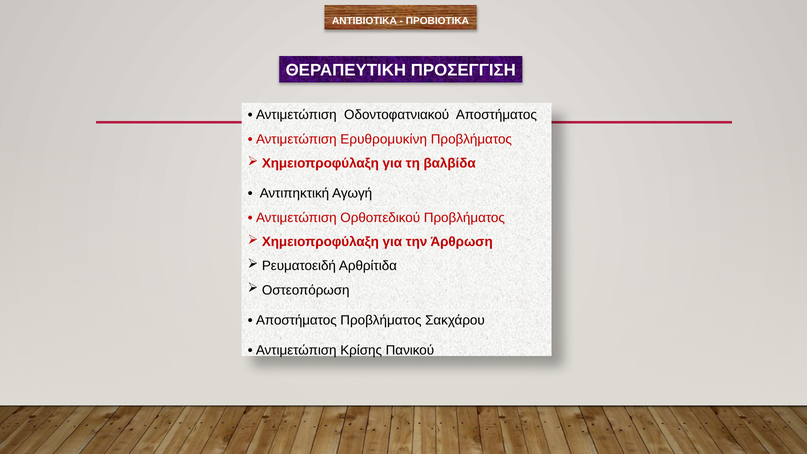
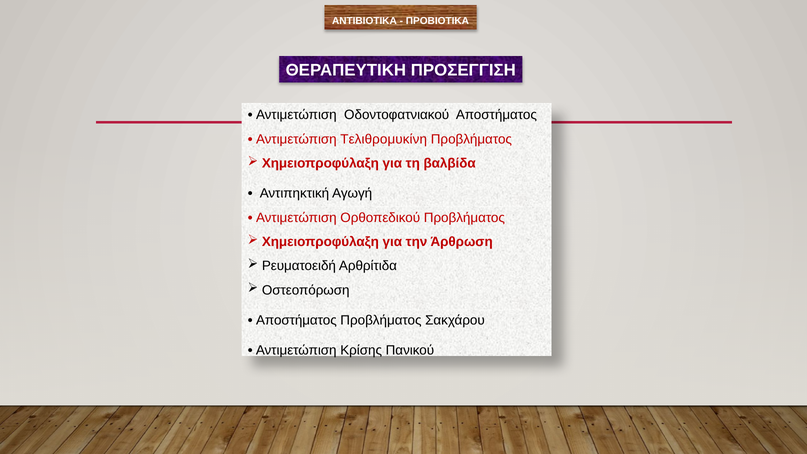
Ερυθρομυκίνη: Ερυθρομυκίνη -> Τελιθρομυκίνη
